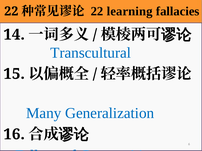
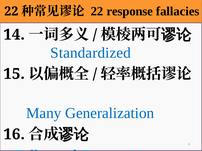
learning: learning -> response
Transcultural: Transcultural -> Standardized
